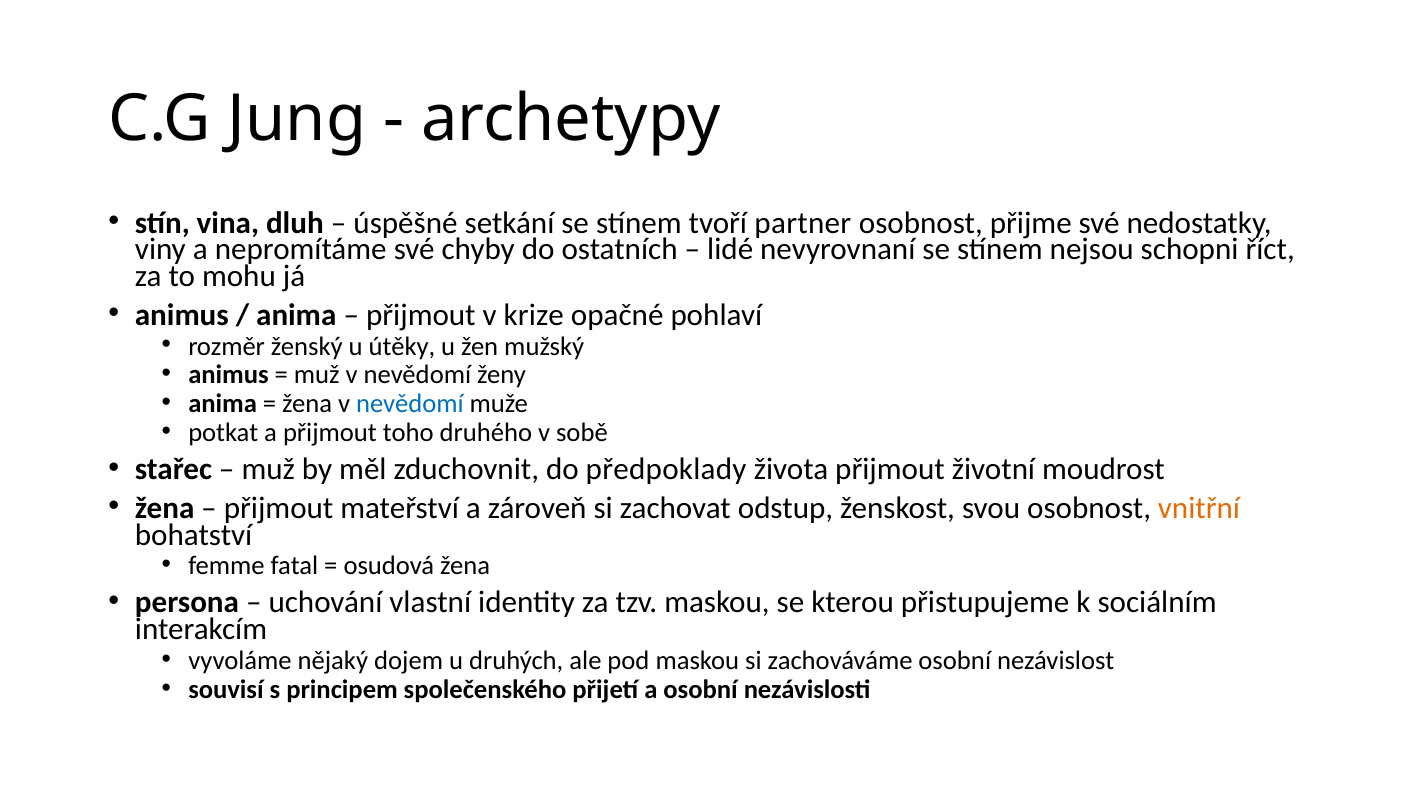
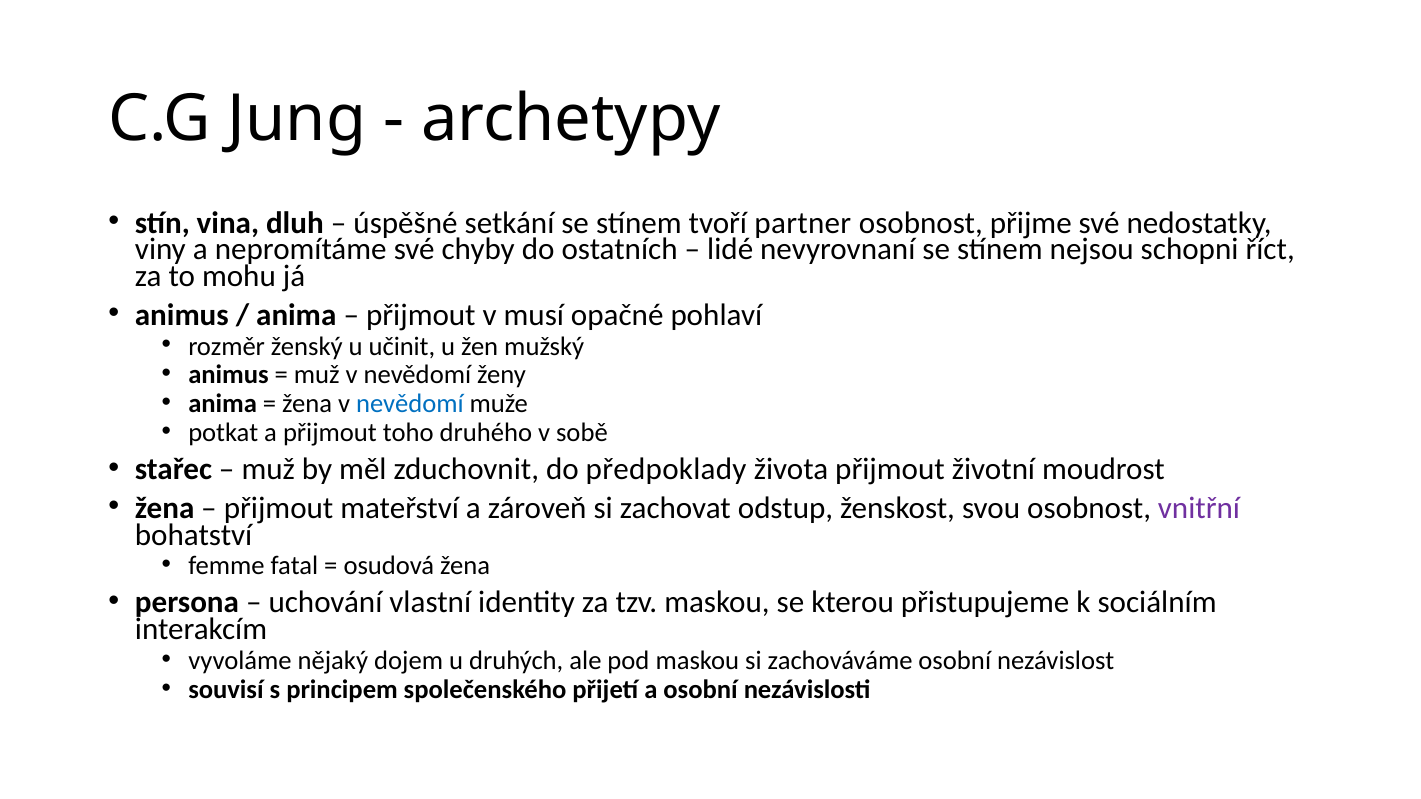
krize: krize -> musí
útěky: útěky -> učinit
vnitřní colour: orange -> purple
